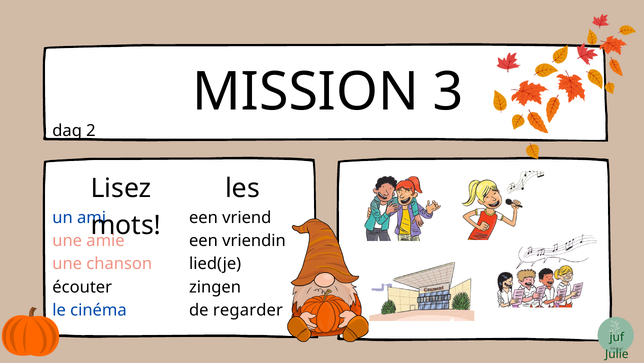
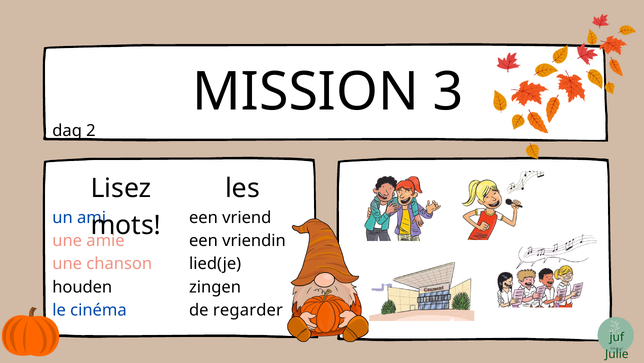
écouter: écouter -> houden
